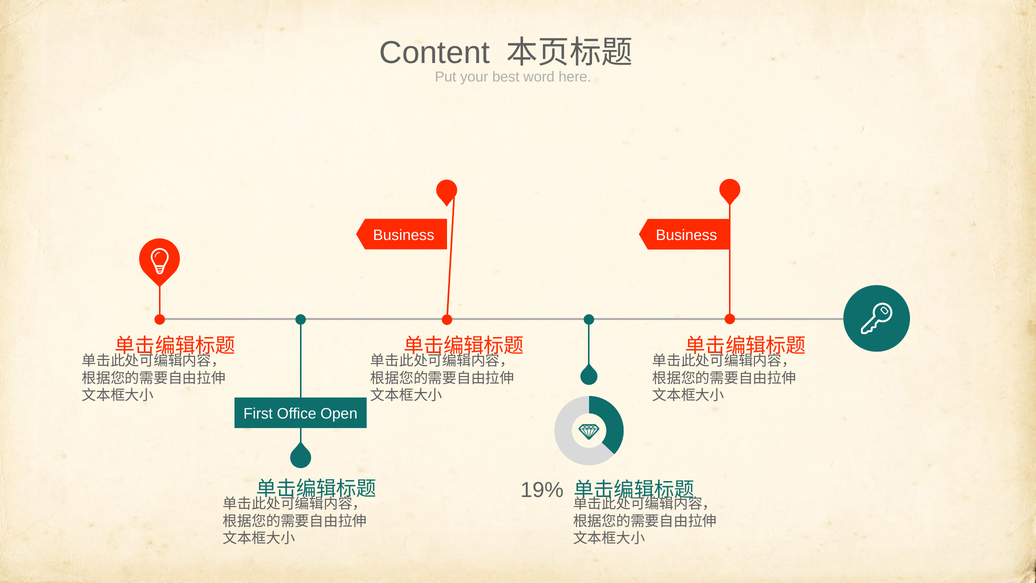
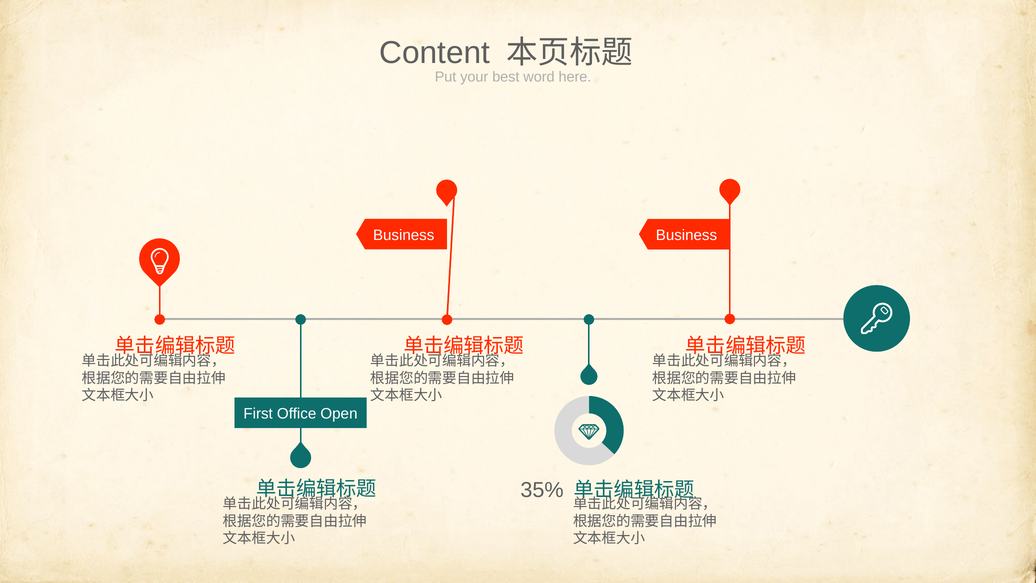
19%: 19% -> 35%
